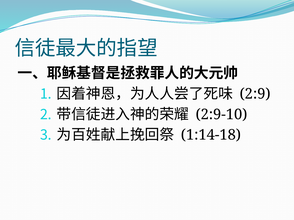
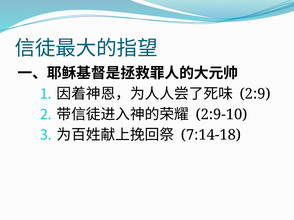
1:14-18: 1:14-18 -> 7:14-18
